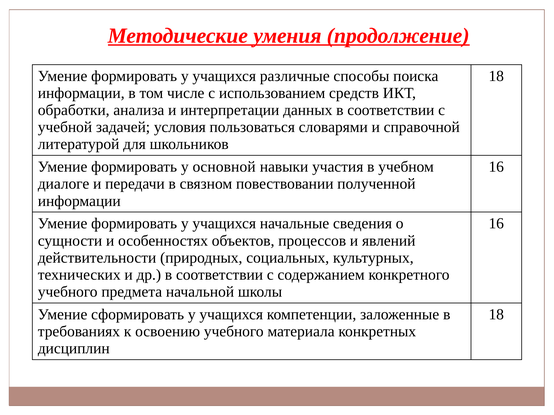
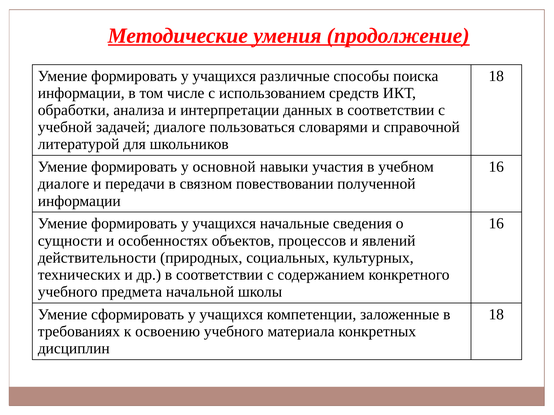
задачей условия: условия -> диалоге
